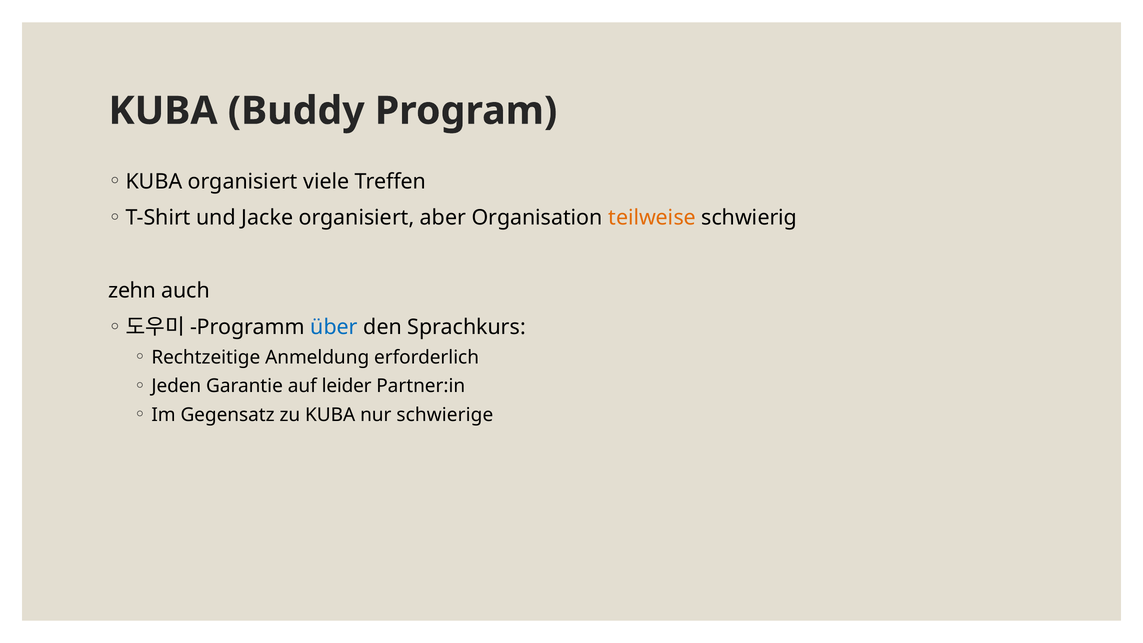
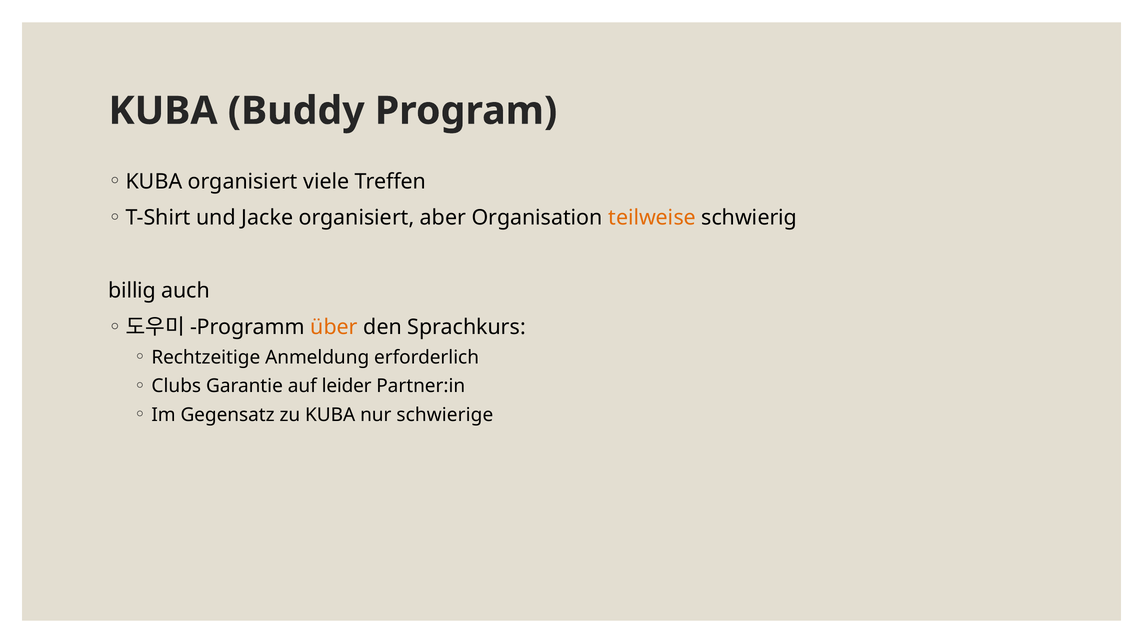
zehn: zehn -> billig
über colour: blue -> orange
Jeden: Jeden -> Clubs
